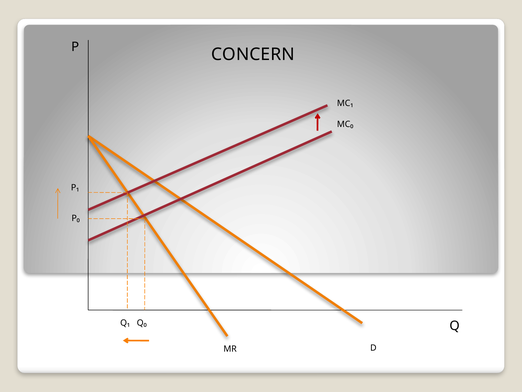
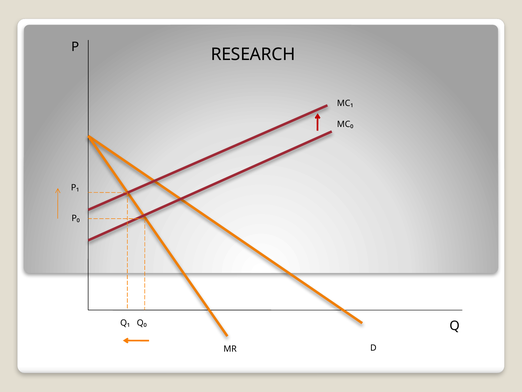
CONCERN: CONCERN -> RESEARCH
